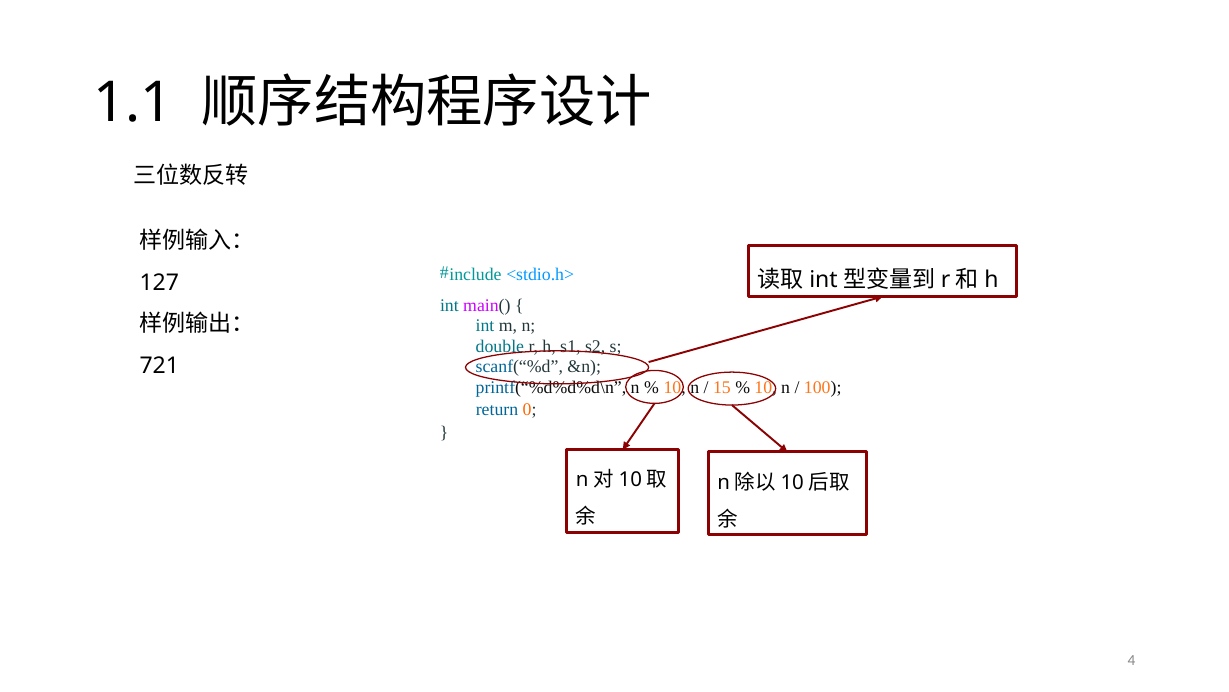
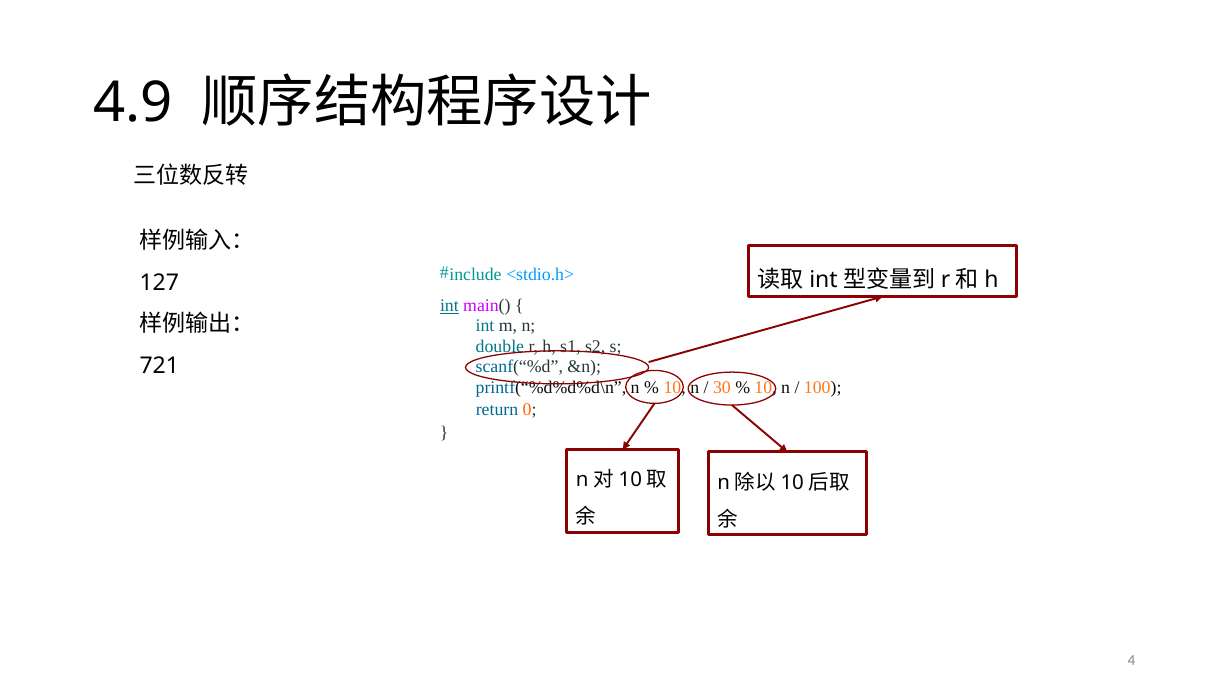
1.1: 1.1 -> 4.9
int at (449, 305) underline: none -> present
15: 15 -> 30
